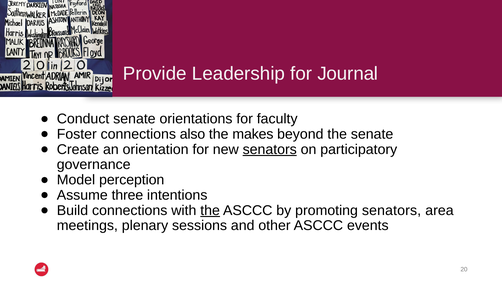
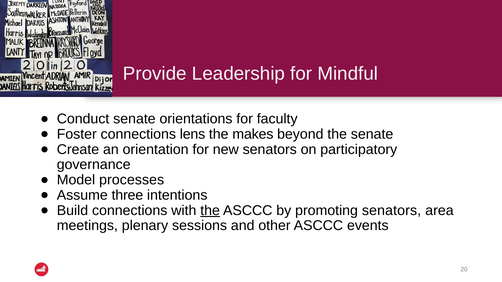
Journal: Journal -> Mindful
also: also -> lens
senators at (270, 150) underline: present -> none
perception: perception -> processes
